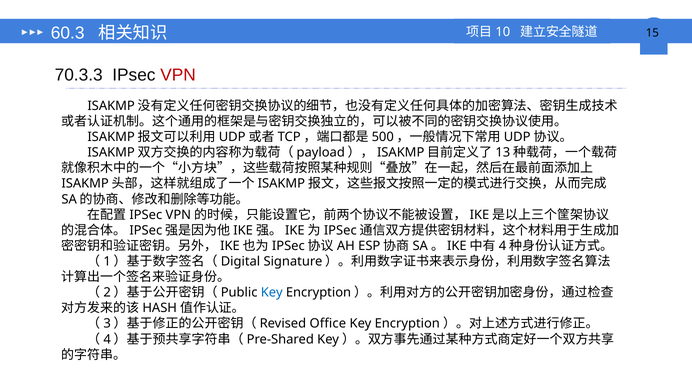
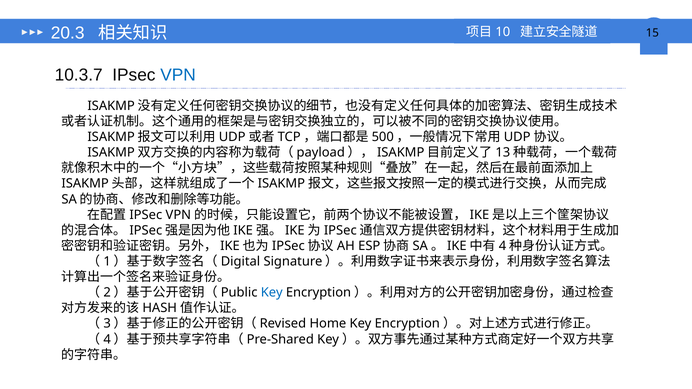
60.3: 60.3 -> 20.3
70.3.3: 70.3.3 -> 10.3.7
VPN colour: red -> blue
Office: Office -> Home
